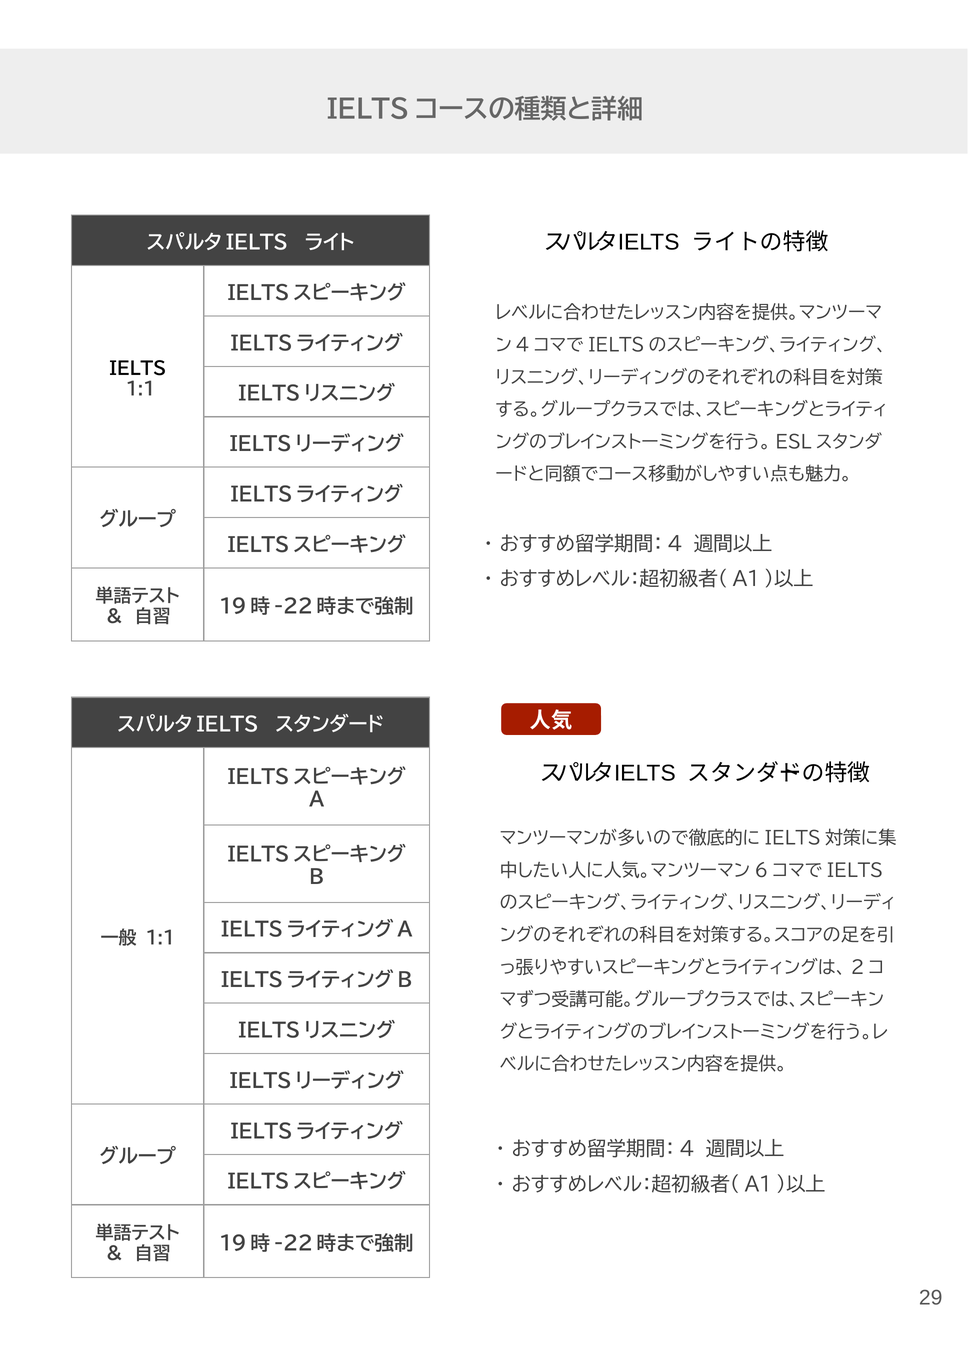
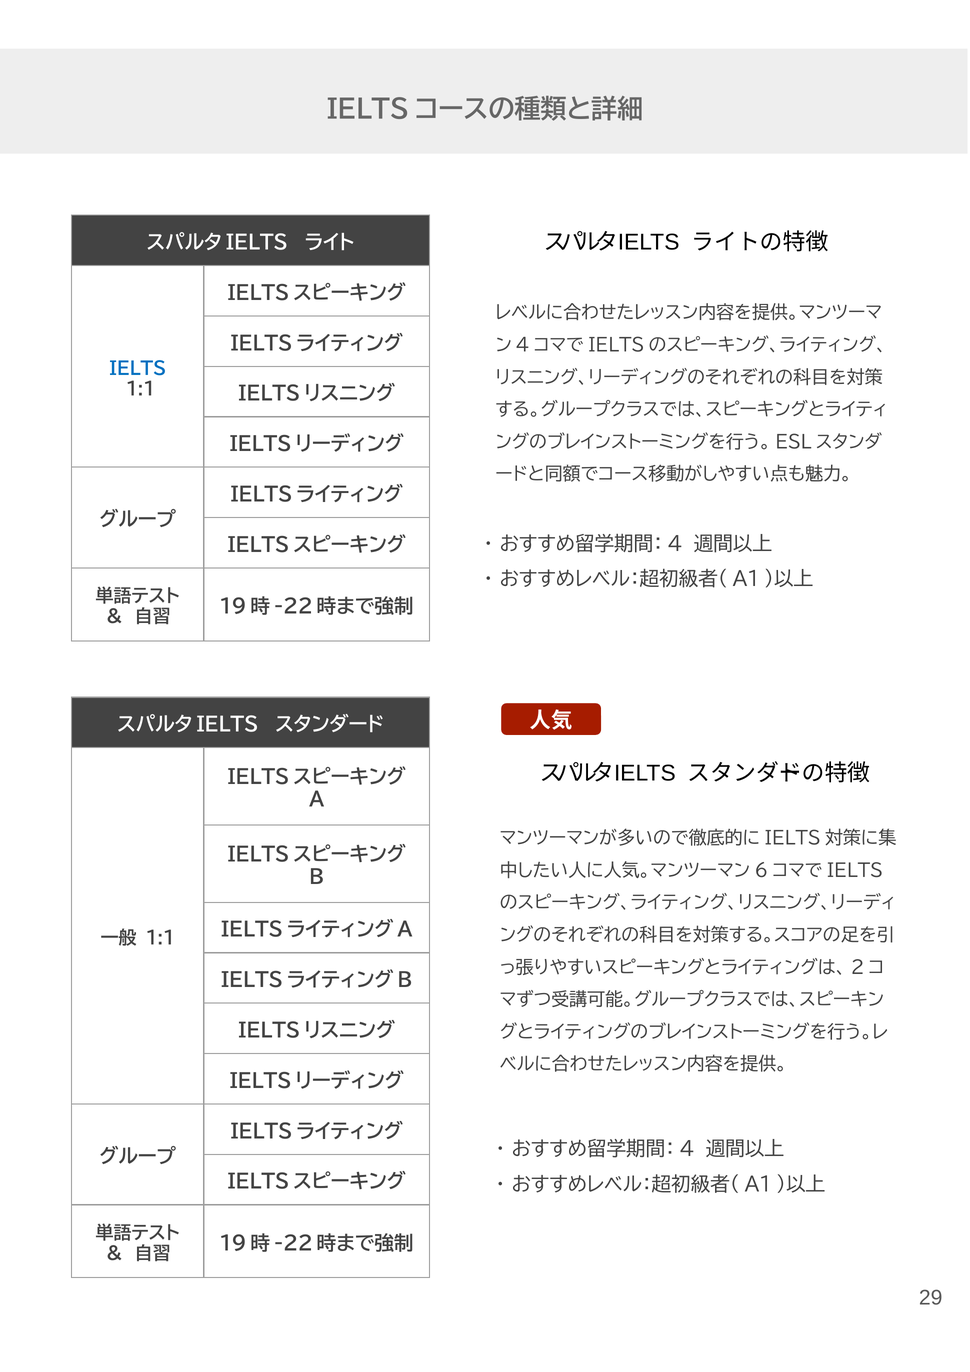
IELTS colour: black -> blue
